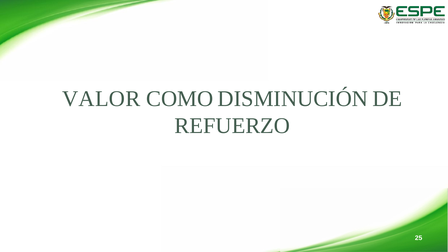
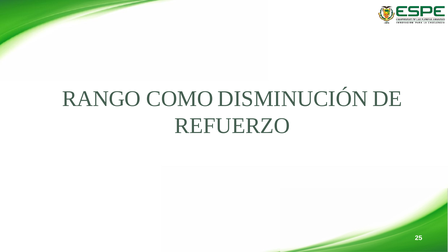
VALOR: VALOR -> RANGO
